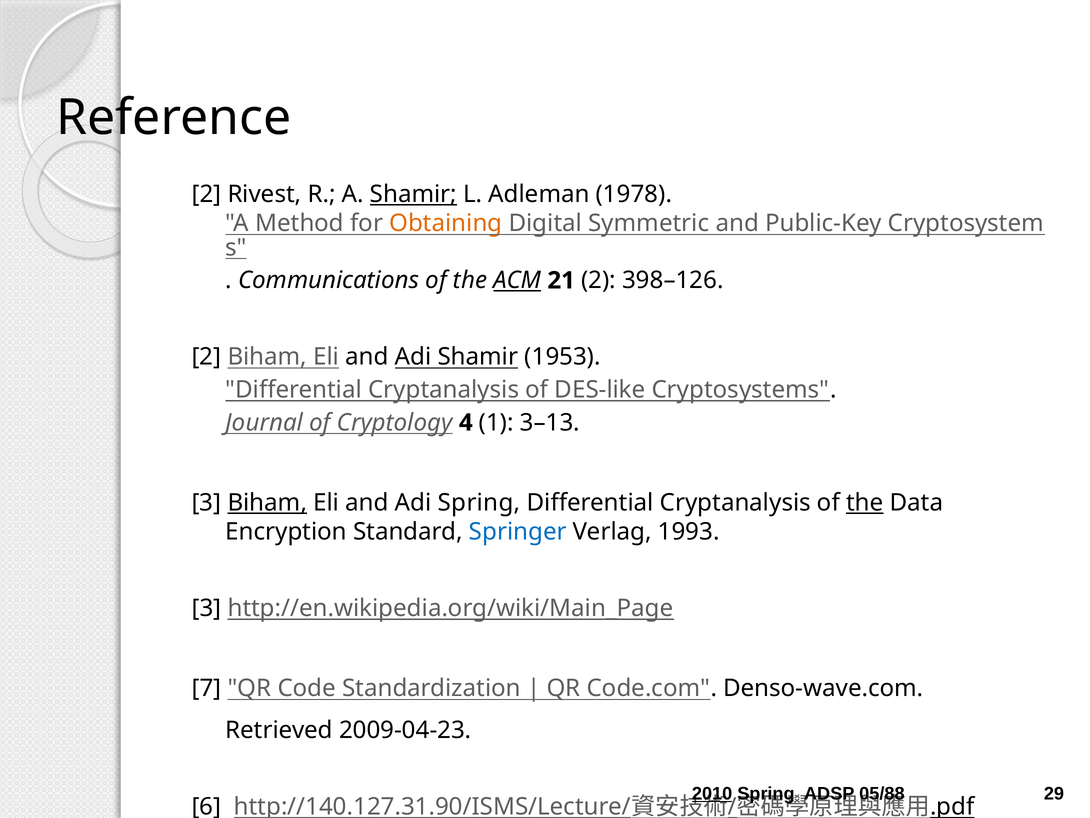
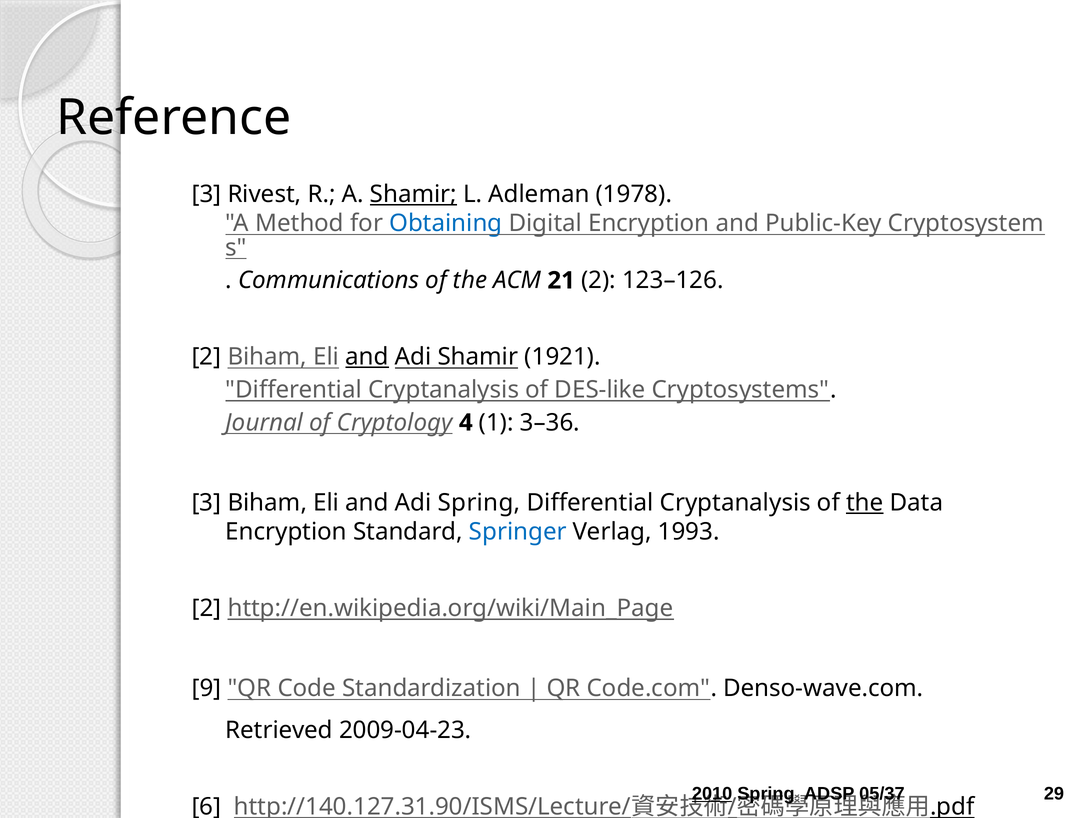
2 at (207, 194): 2 -> 3
Obtaining colour: orange -> blue
Digital Symmetric: Symmetric -> Encryption
ACM underline: present -> none
398–126: 398–126 -> 123–126
and at (367, 357) underline: none -> present
1953: 1953 -> 1921
3–13: 3–13 -> 3–36
Biham at (267, 502) underline: present -> none
3 at (207, 608): 3 -> 2
7: 7 -> 9
05/88: 05/88 -> 05/37
